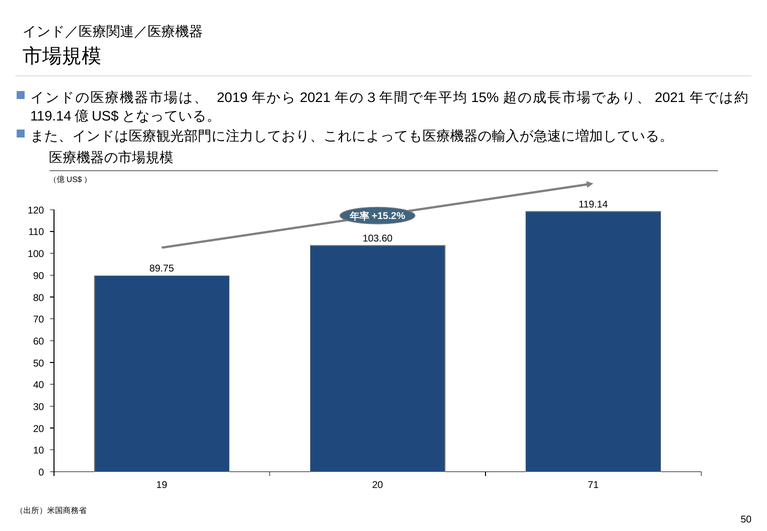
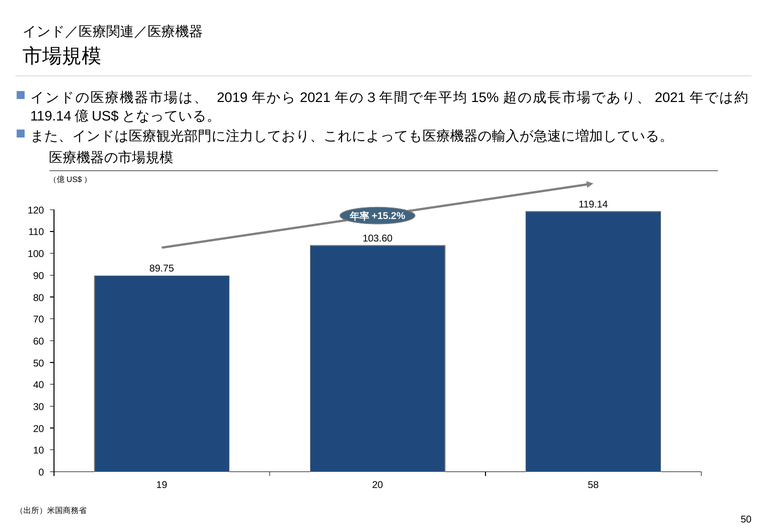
71: 71 -> 58
